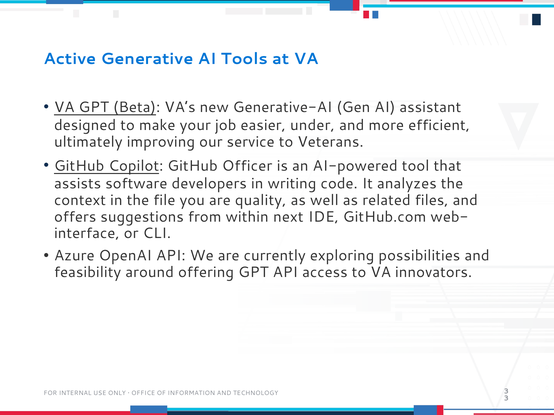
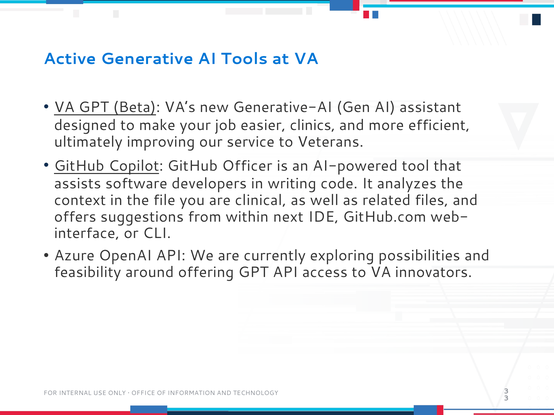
under: under -> clinics
quality: quality -> clinical
